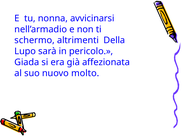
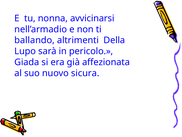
schermo: schermo -> ballando
molto: molto -> sicura
